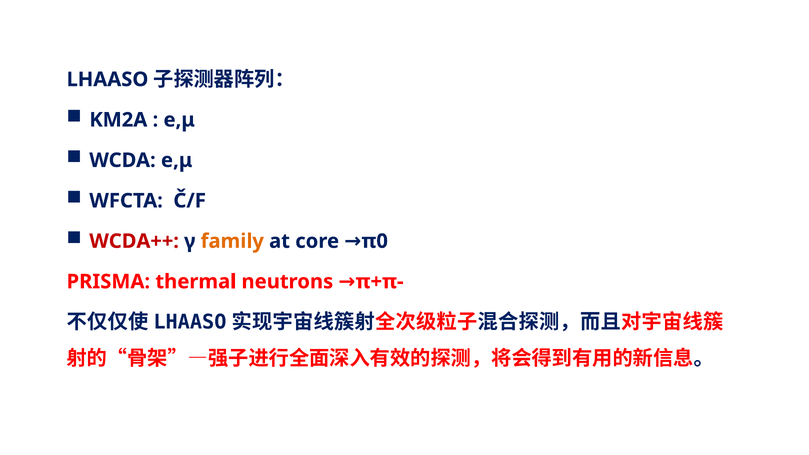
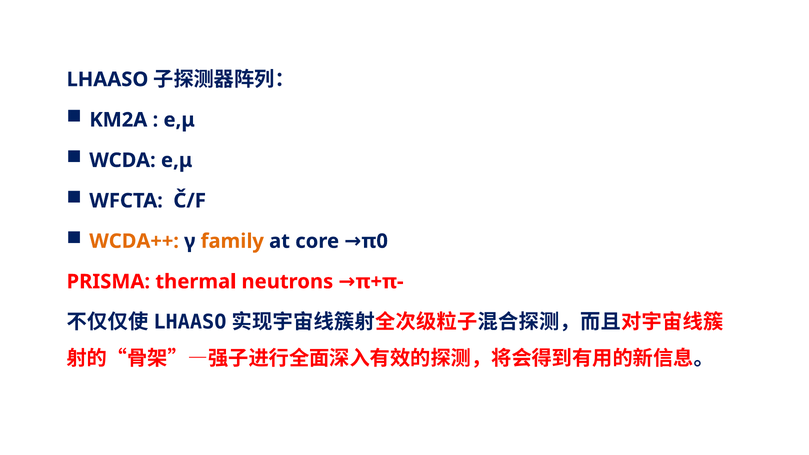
WCDA++ colour: red -> orange
